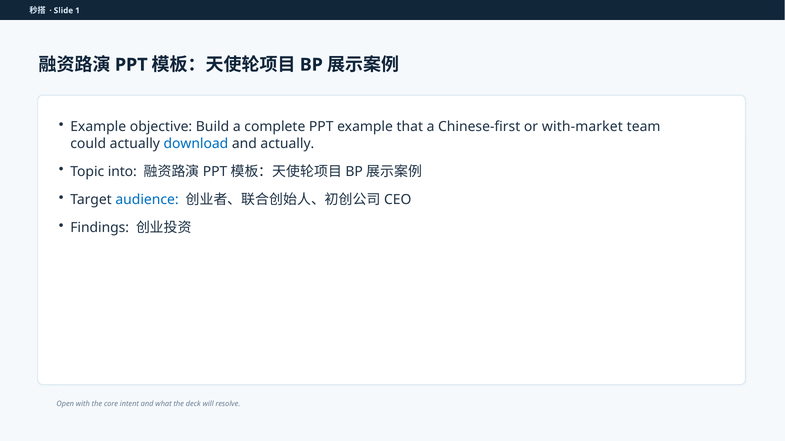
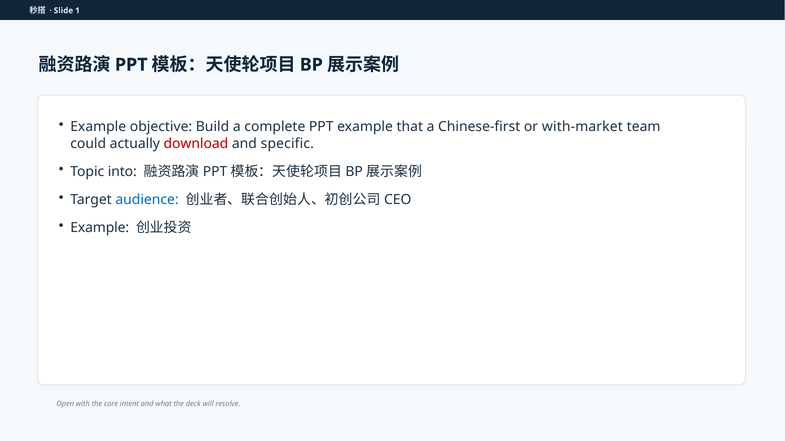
download colour: blue -> red
and actually: actually -> specific
Findings at (100, 228): Findings -> Example
